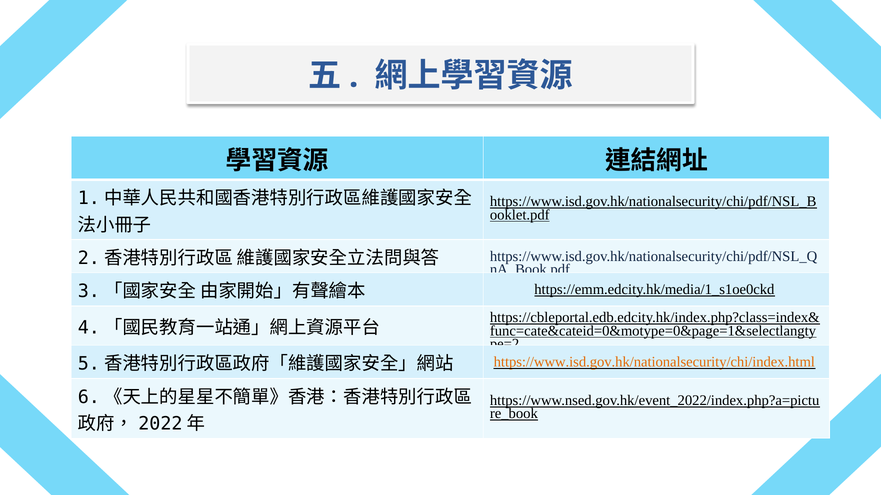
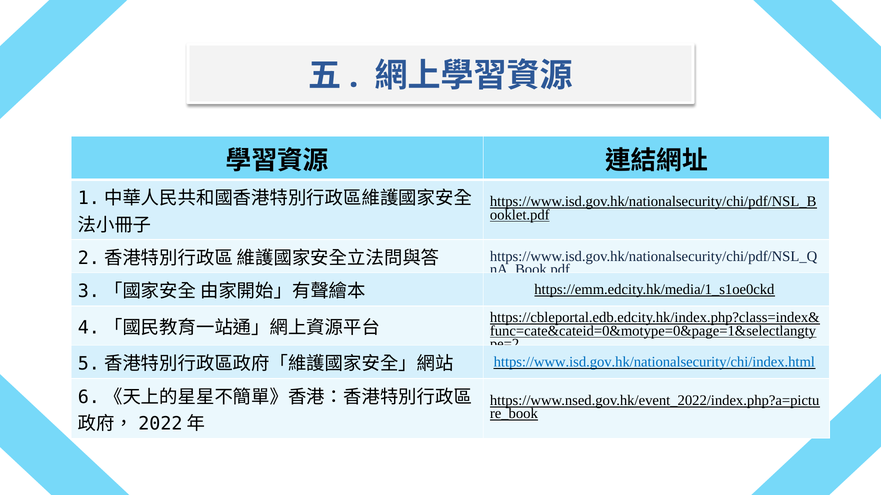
https://www.isd.gov.hk/nationalsecurity/chi/index.html colour: orange -> blue
